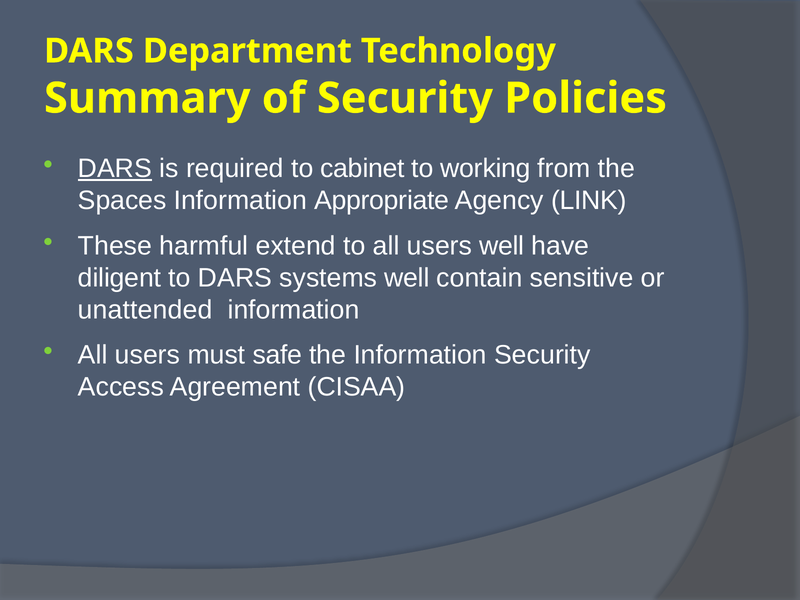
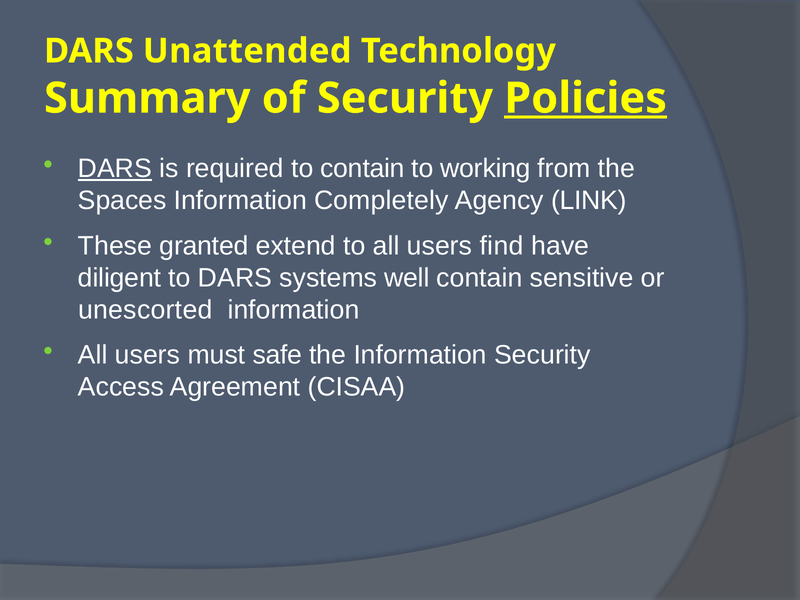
Department: Department -> Unattended
Policies underline: none -> present
to cabinet: cabinet -> contain
Appropriate: Appropriate -> Completely
harmful: harmful -> granted
users well: well -> find
unattended: unattended -> unescorted
